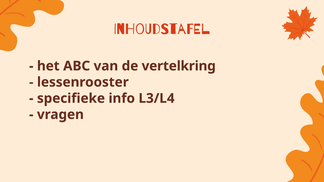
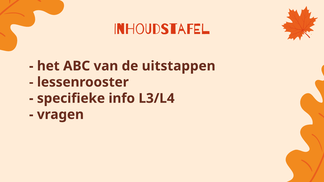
vertelkring: vertelkring -> uitstappen
